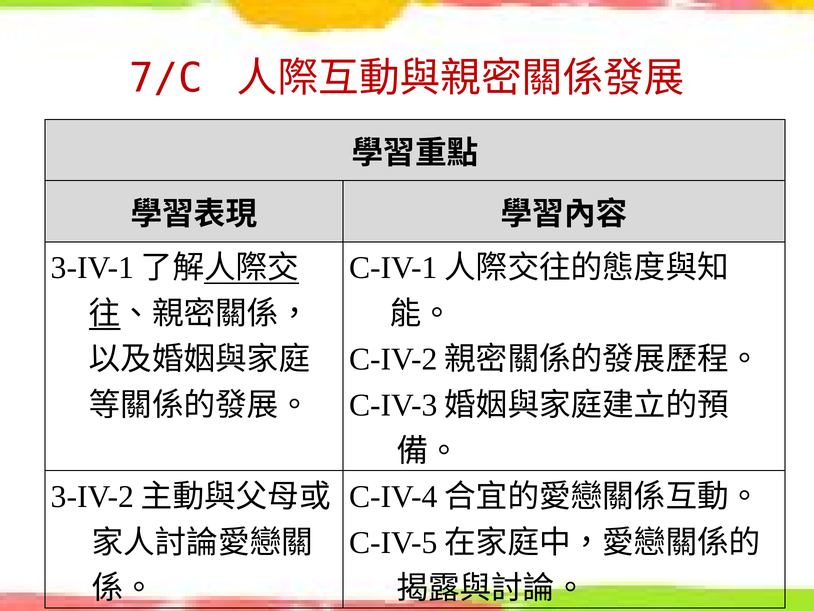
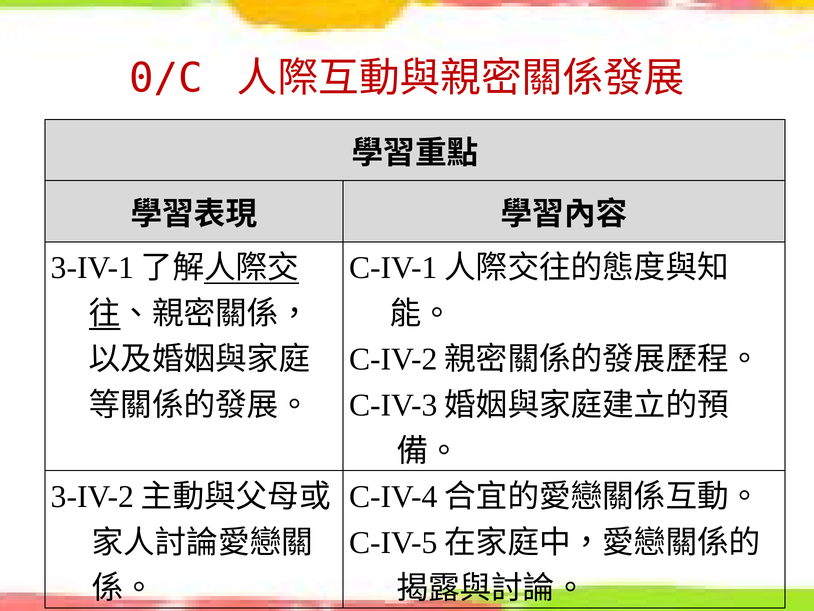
7/C: 7/C -> 0/C
